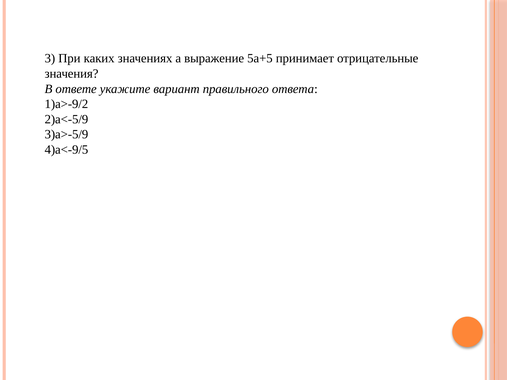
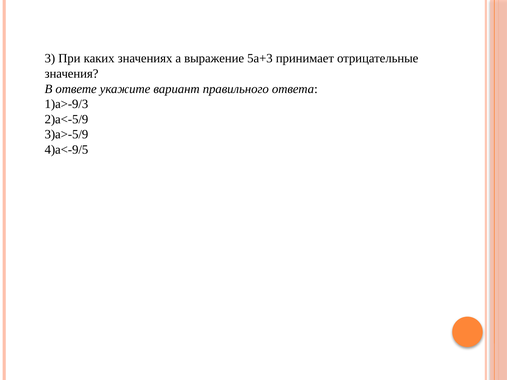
5а+5: 5а+5 -> 5а+3
1)а>-9/2: 1)а>-9/2 -> 1)а>-9/3
